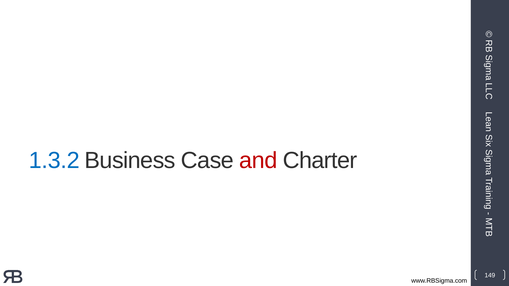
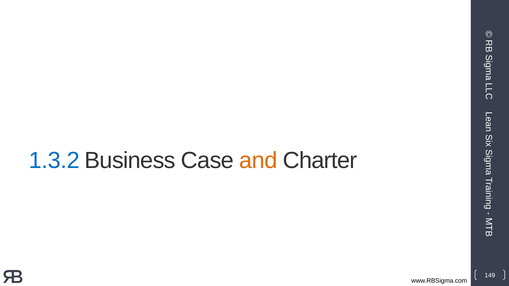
and colour: red -> orange
